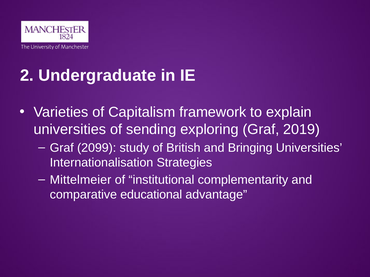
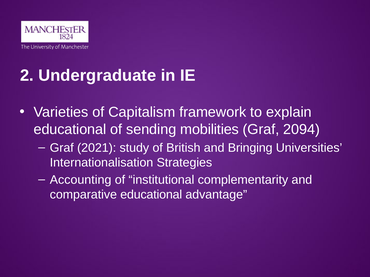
universities at (70, 130): universities -> educational
exploring: exploring -> mobilities
2019: 2019 -> 2094
2099: 2099 -> 2021
Mittelmeier: Mittelmeier -> Accounting
